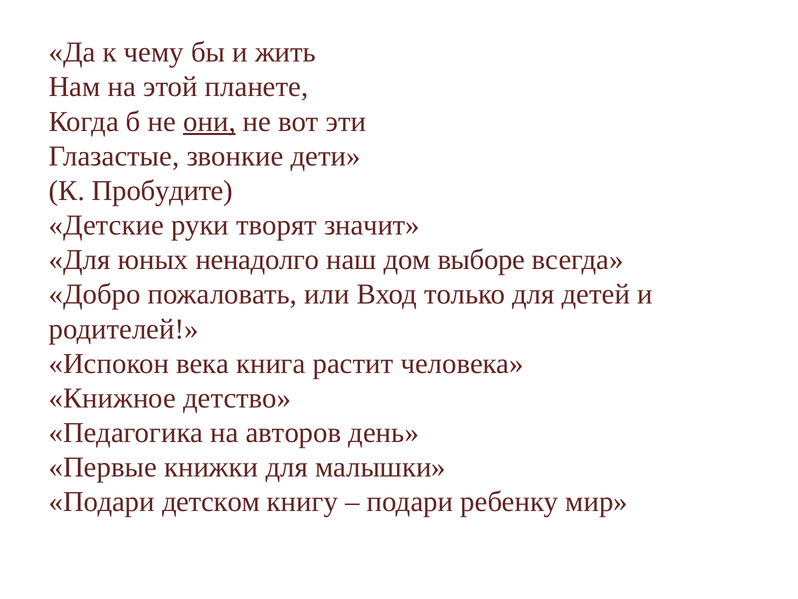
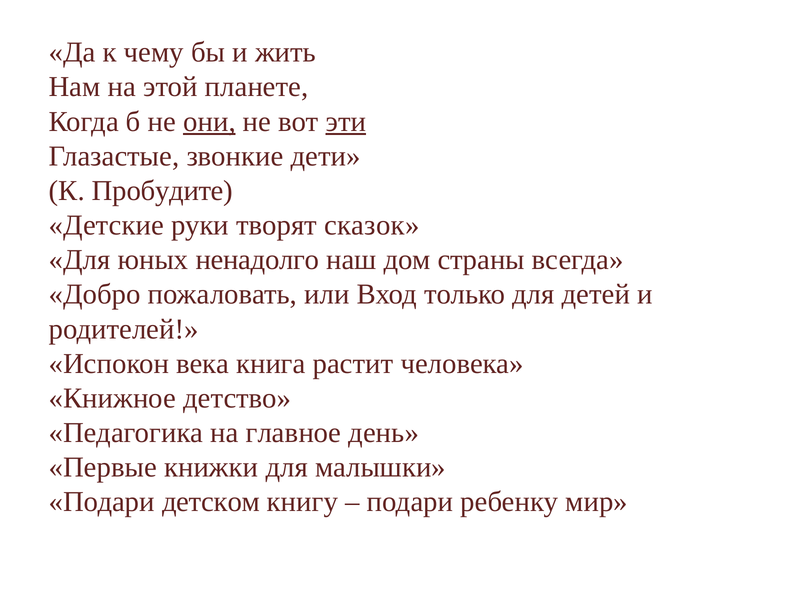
эти underline: none -> present
значит: значит -> сказок
выборе: выборе -> страны
авторов: авторов -> главное
